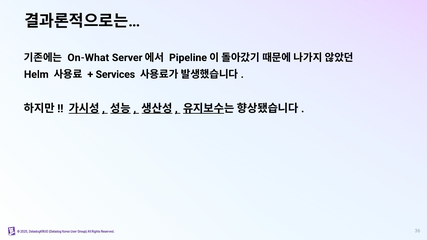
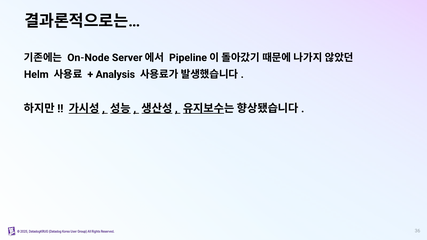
On-What: On-What -> On-Node
Services: Services -> Analysis
